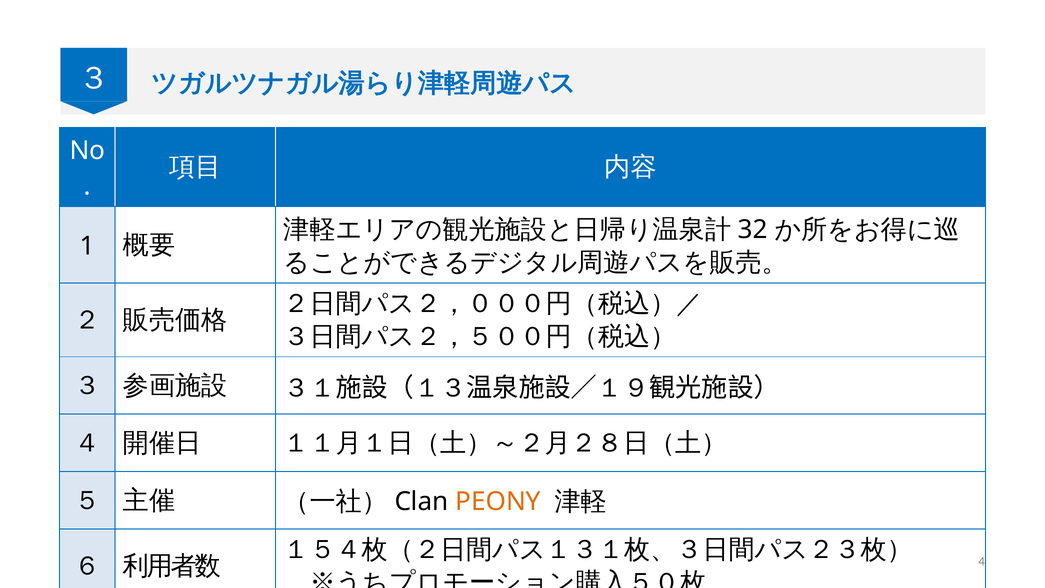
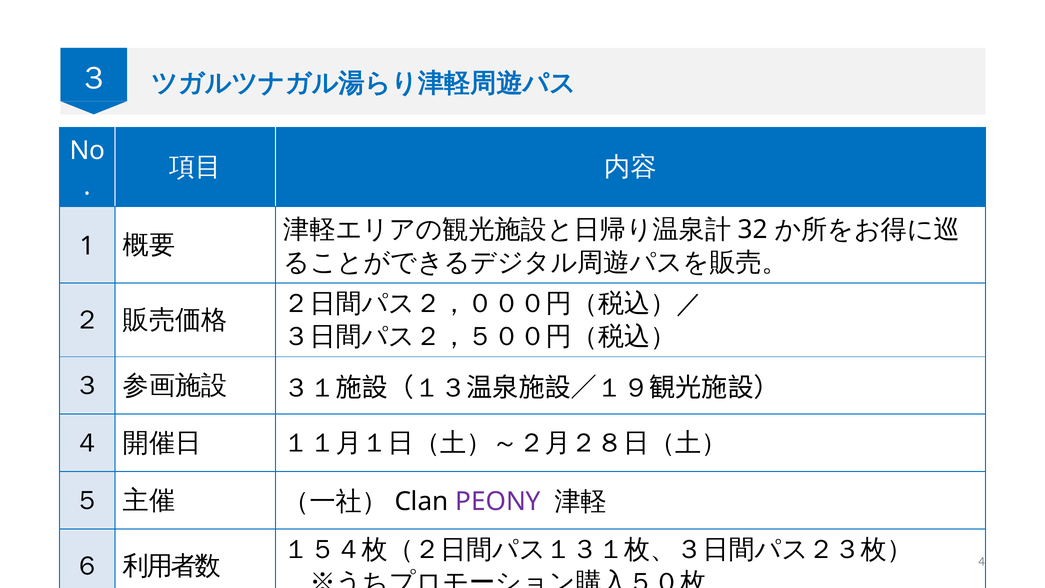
PEONY colour: orange -> purple
